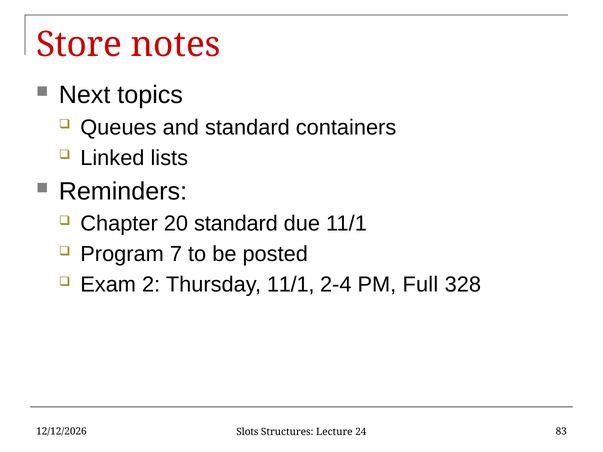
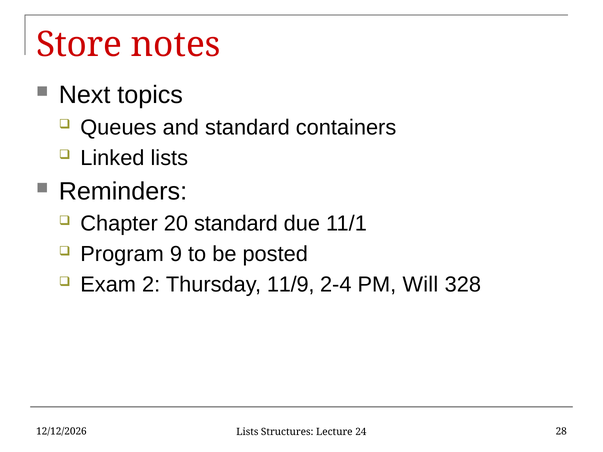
7: 7 -> 9
Thursday 11/1: 11/1 -> 11/9
Full: Full -> Will
83: 83 -> 28
Slots at (247, 432): Slots -> Lists
